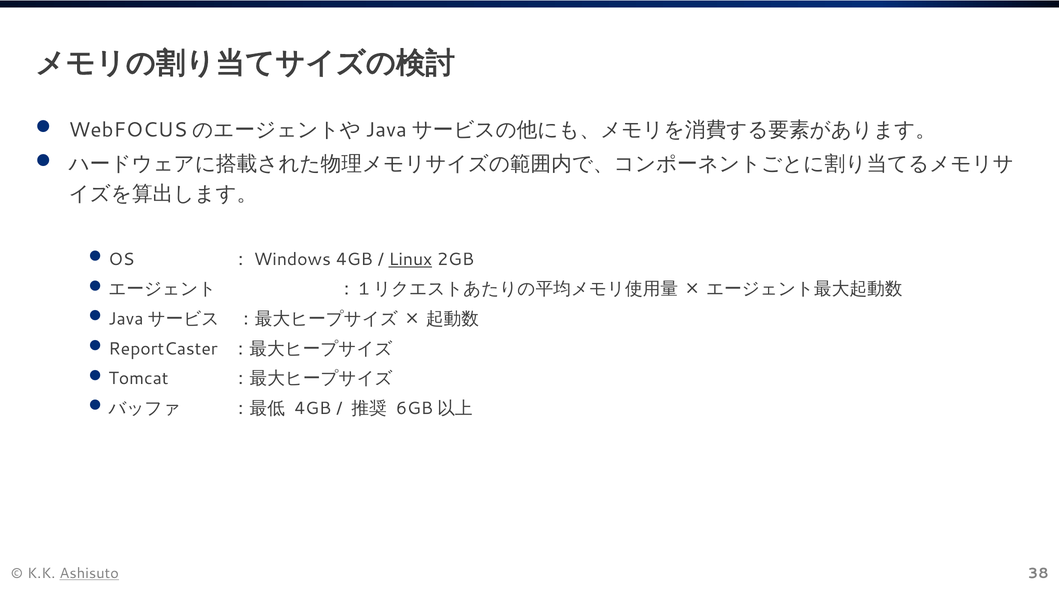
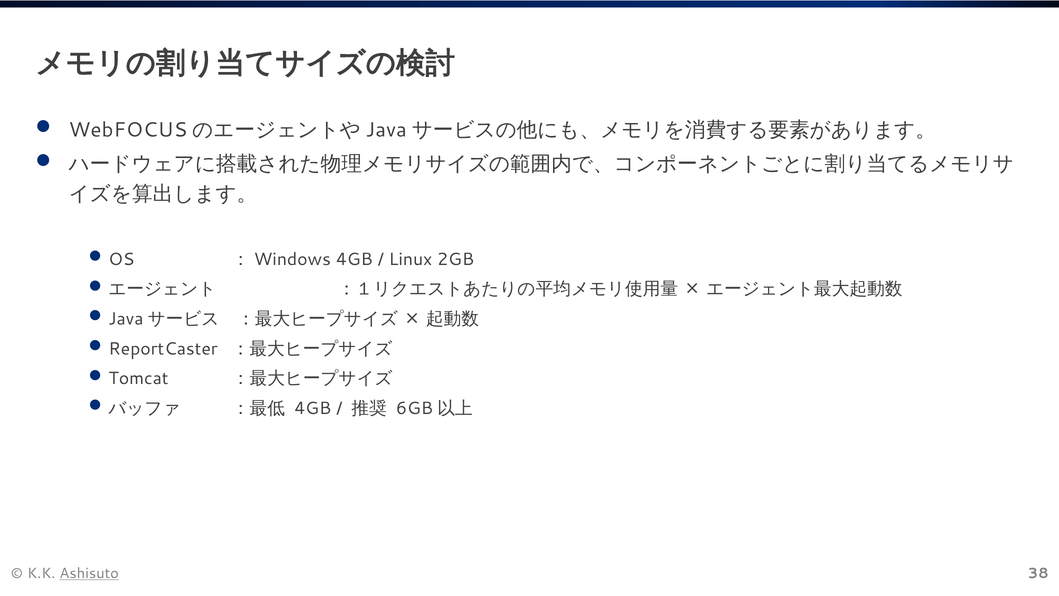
Linux underline: present -> none
